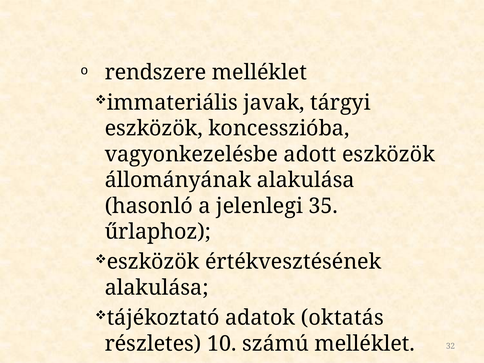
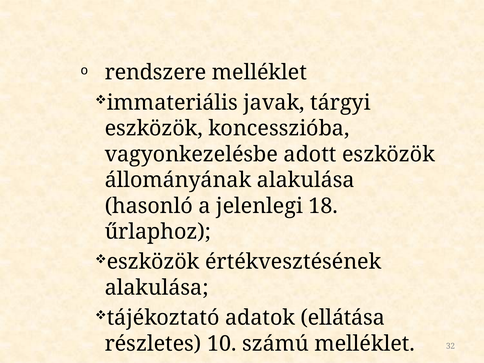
35: 35 -> 18
oktatás: oktatás -> ellátása
